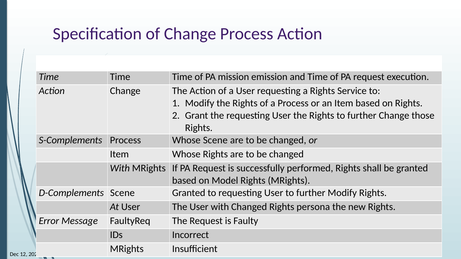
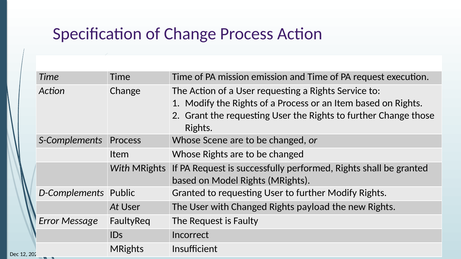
D-Complements Scene: Scene -> Public
persona: persona -> payload
